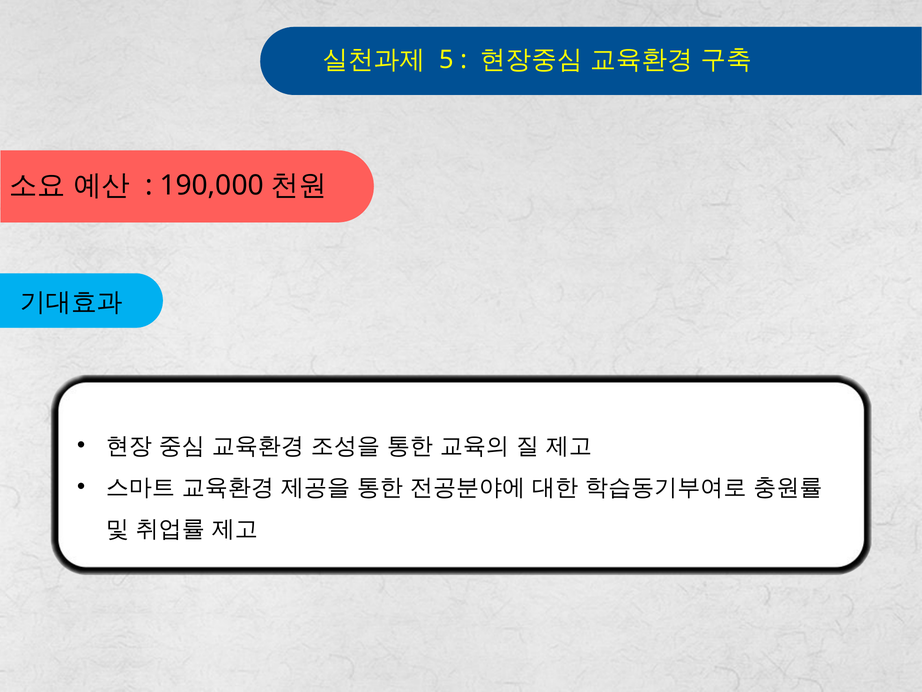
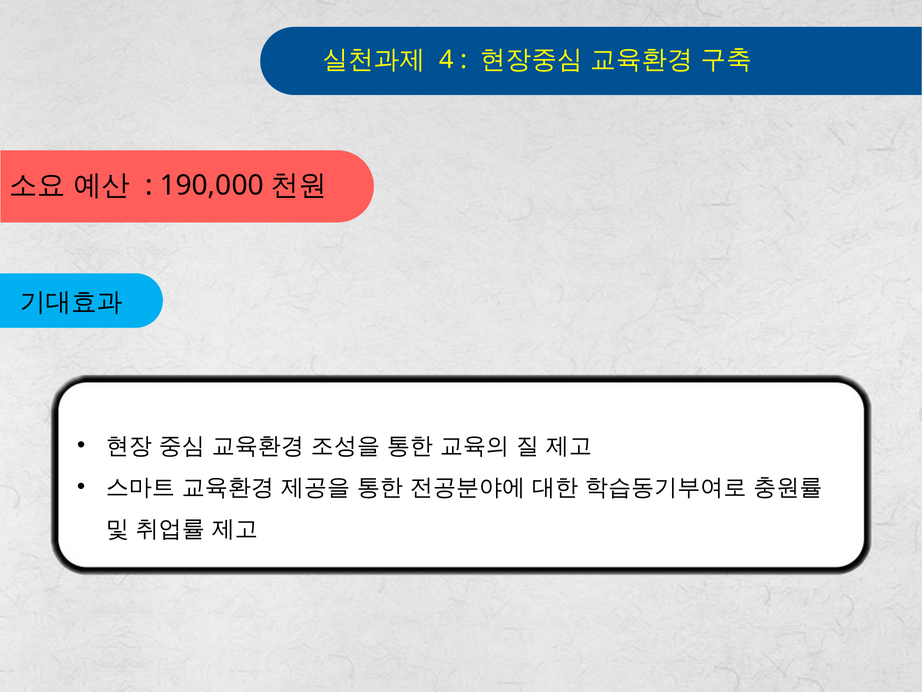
5: 5 -> 4
